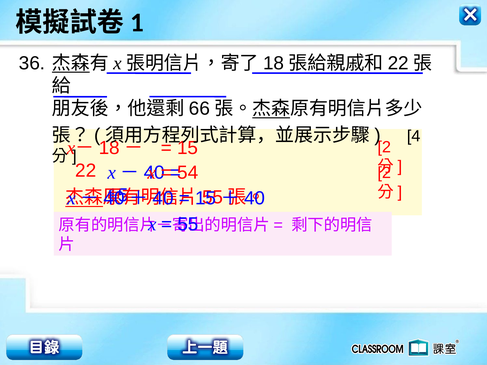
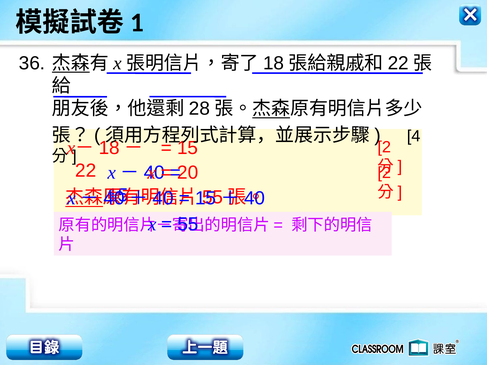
66: 66 -> 28
54: 54 -> 20
